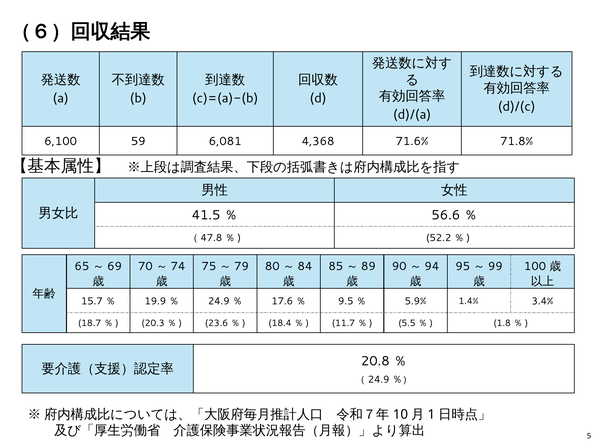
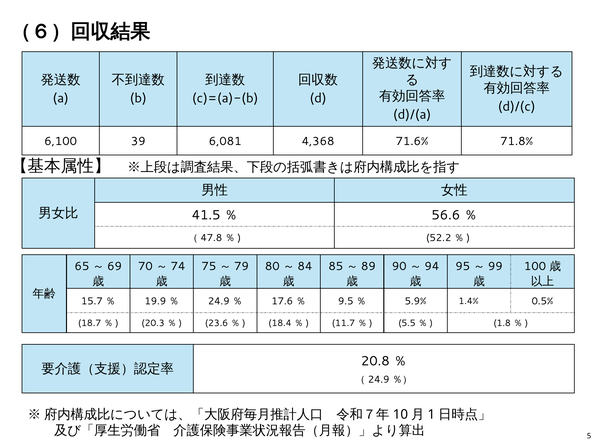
59: 59 -> 39
3.4%: 3.4% -> 0.5%
